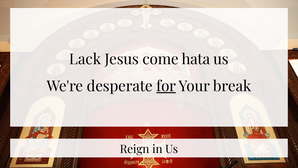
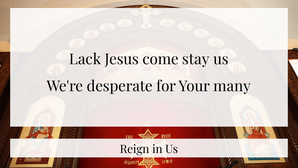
hata: hata -> stay
for underline: present -> none
break: break -> many
